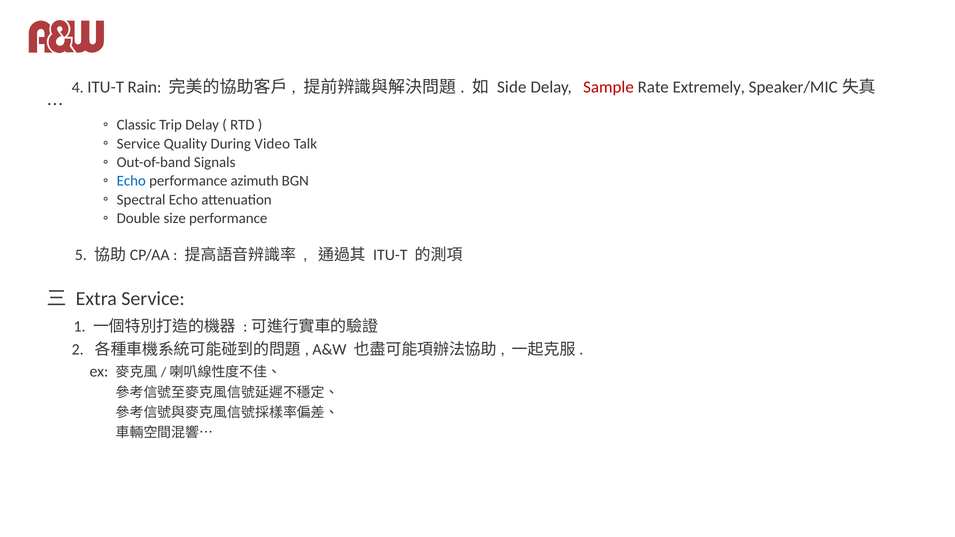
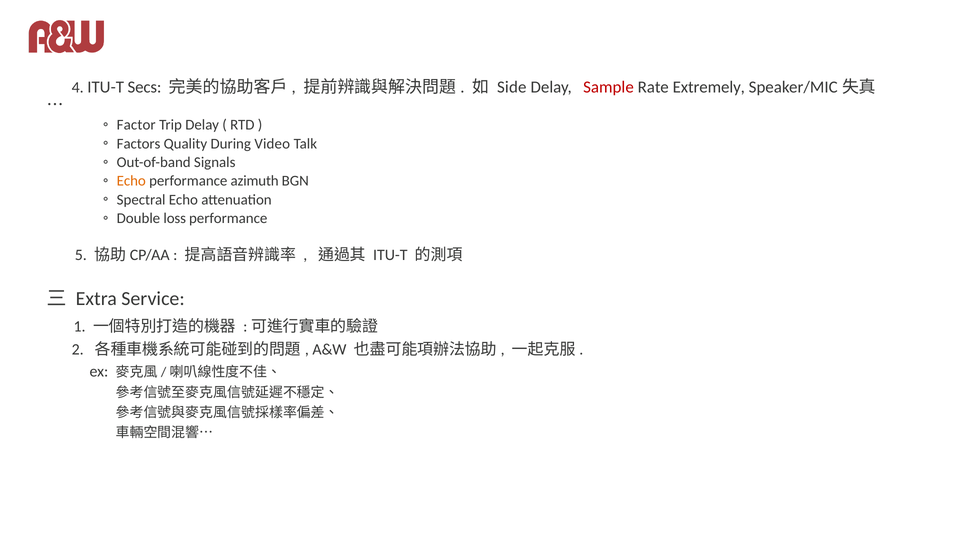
Rain: Rain -> Secs
Classic: Classic -> Factor
Service at (139, 144): Service -> Factors
Echo at (131, 181) colour: blue -> orange
size: size -> loss
